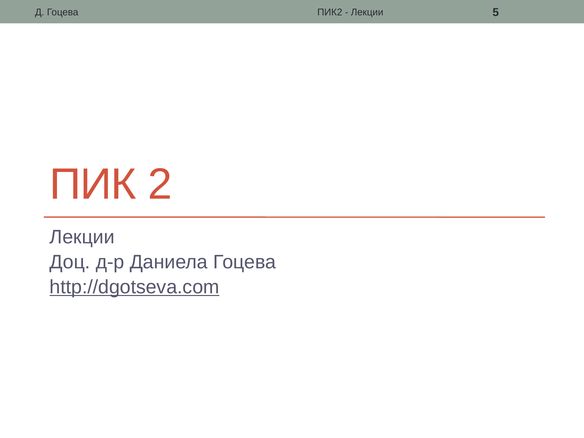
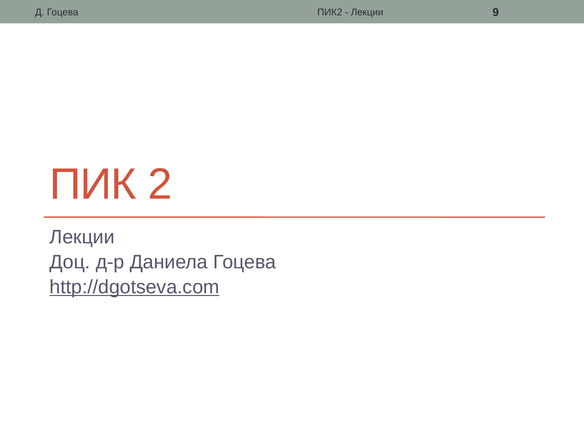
5: 5 -> 9
